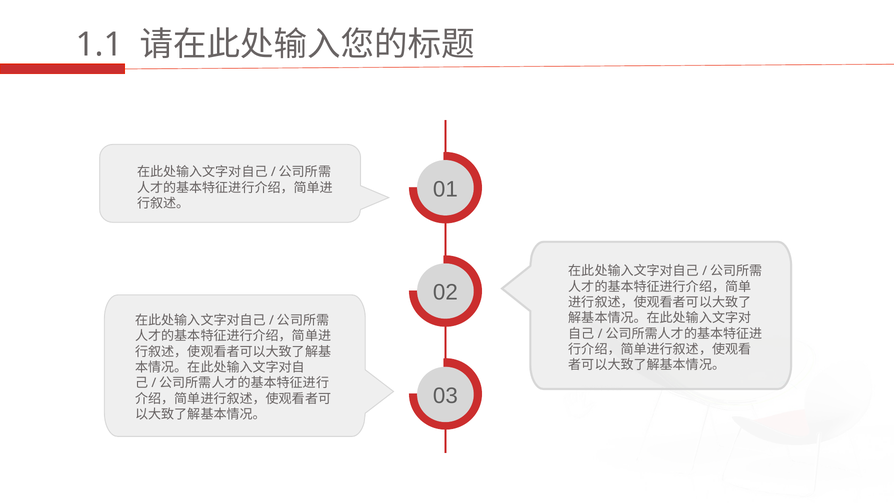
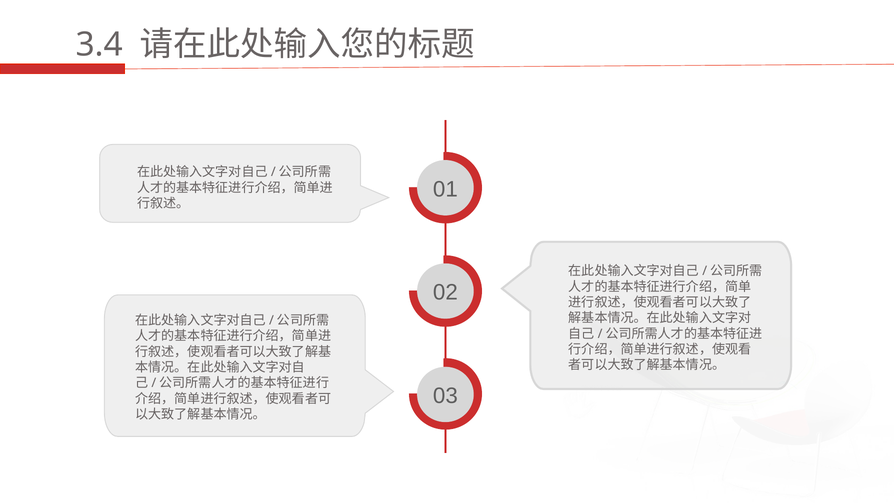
1.1: 1.1 -> 3.4
